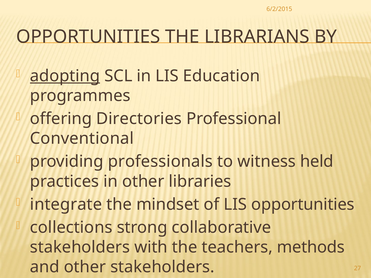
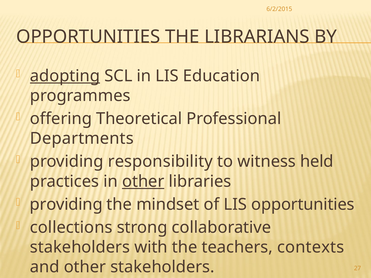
Directories: Directories -> Theoretical
Conventional: Conventional -> Departments
professionals: professionals -> responsibility
other at (143, 181) underline: none -> present
integrate at (66, 205): integrate -> providing
methods: methods -> contexts
